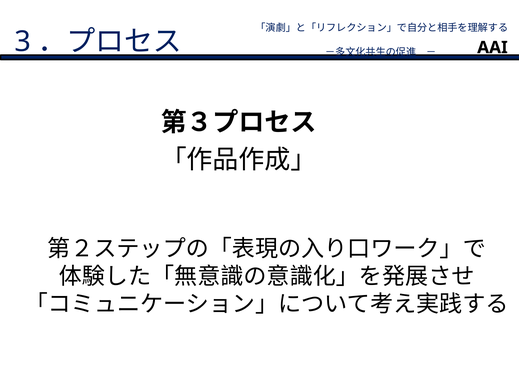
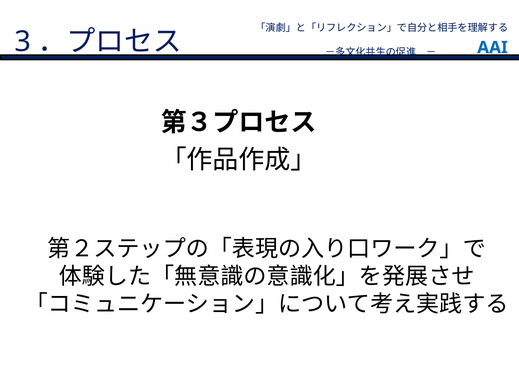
AAI colour: black -> blue
